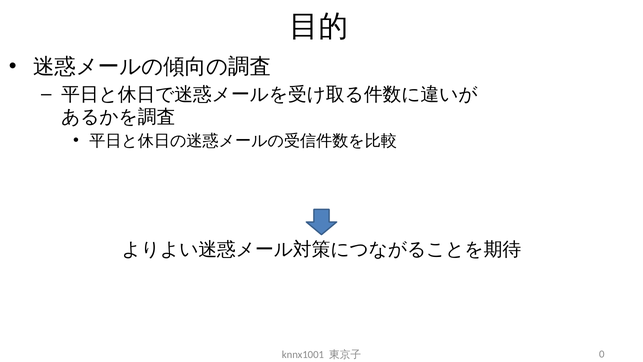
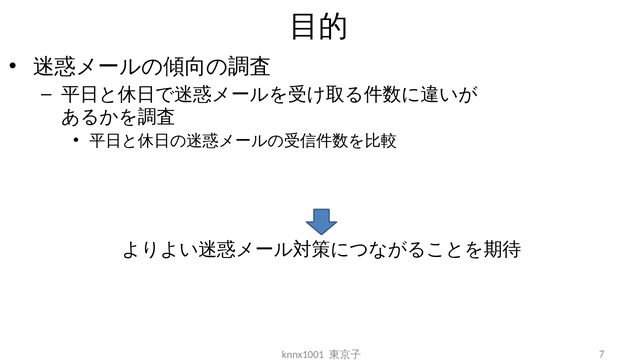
0: 0 -> 7
